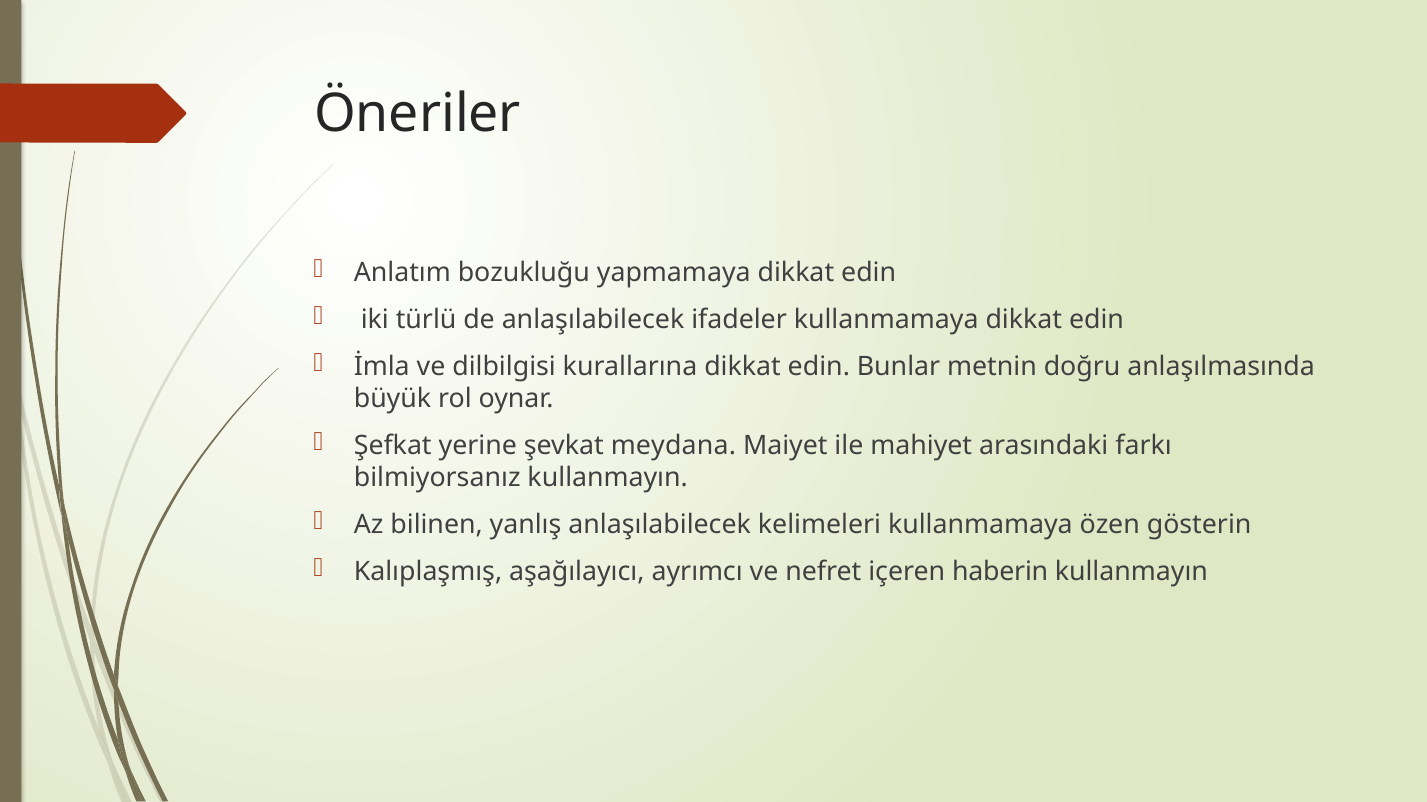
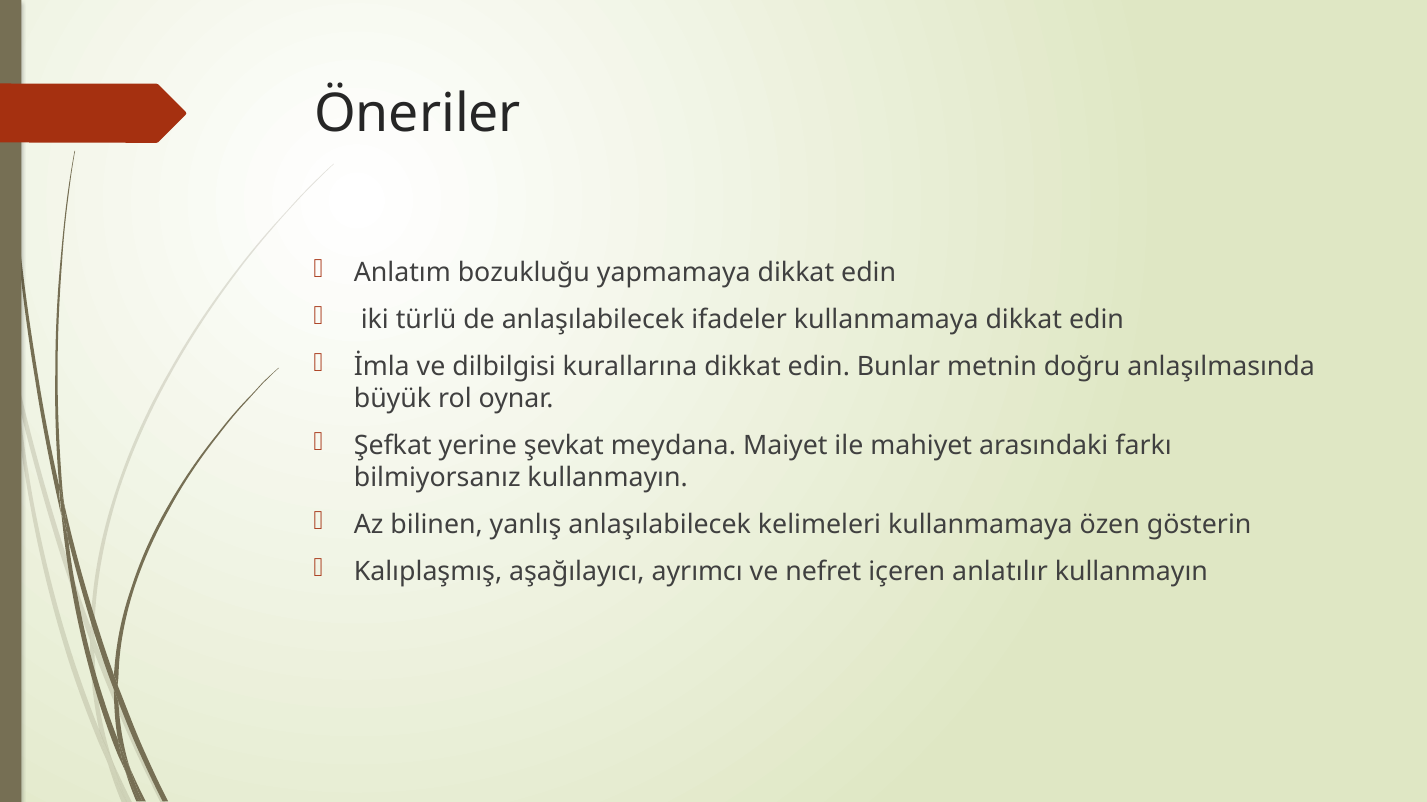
haberin: haberin -> anlatılır
